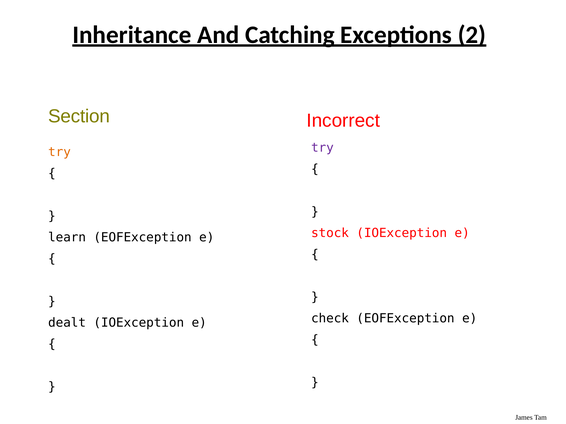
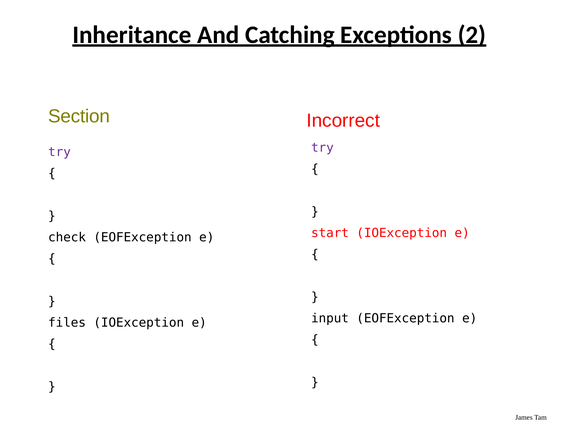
try at (59, 152) colour: orange -> purple
stock: stock -> start
learn: learn -> check
check: check -> input
dealt: dealt -> files
